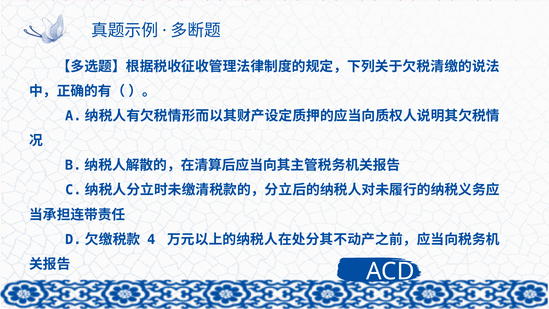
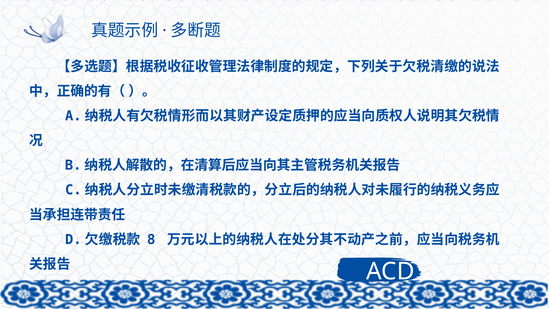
4: 4 -> 8
